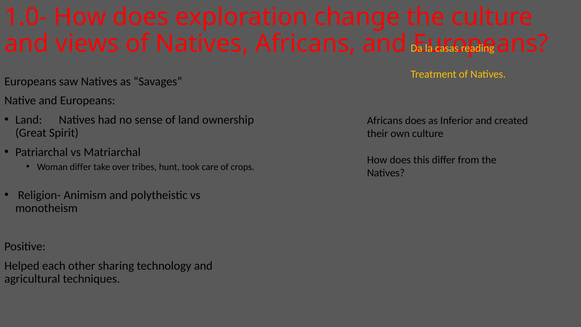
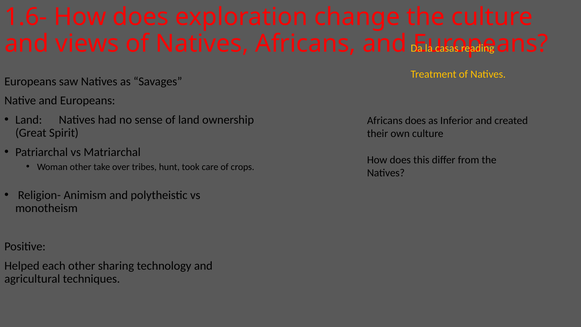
1.0-: 1.0- -> 1.6-
Woman differ: differ -> other
